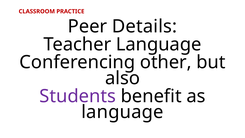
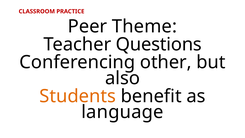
Details: Details -> Theme
Teacher Language: Language -> Questions
Students colour: purple -> orange
